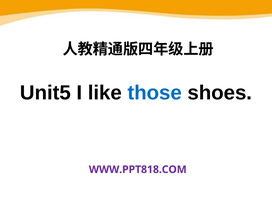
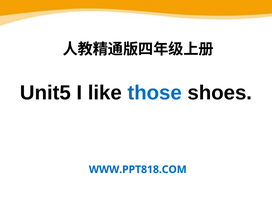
WWW.PPT818.COM colour: purple -> blue
